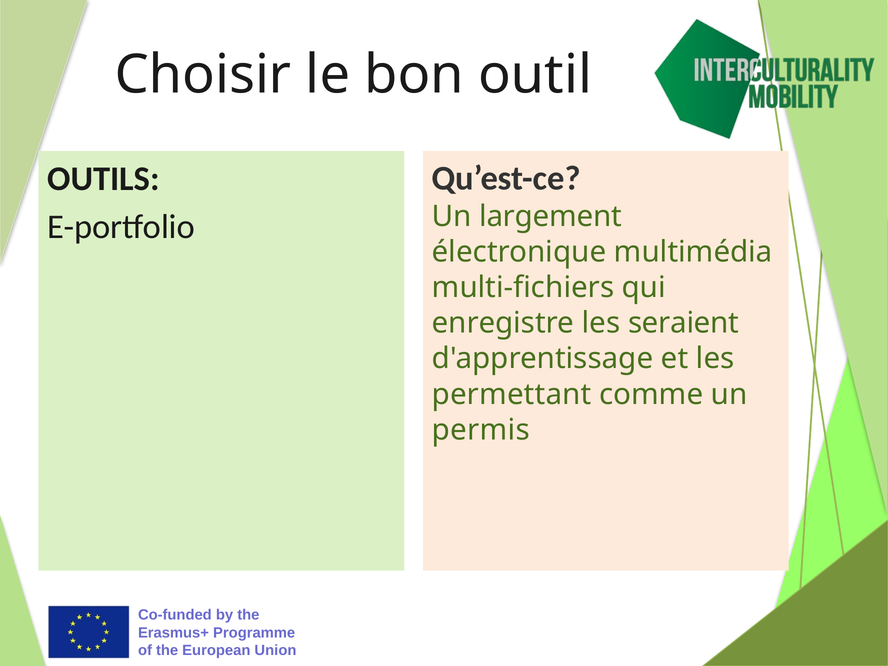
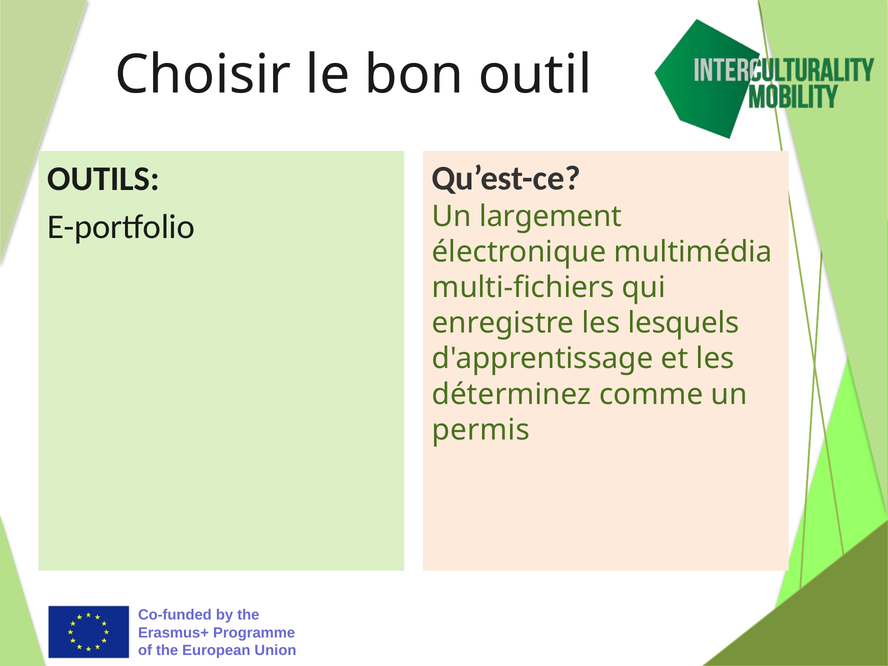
seraient: seraient -> lesquels
permettant: permettant -> déterminez
